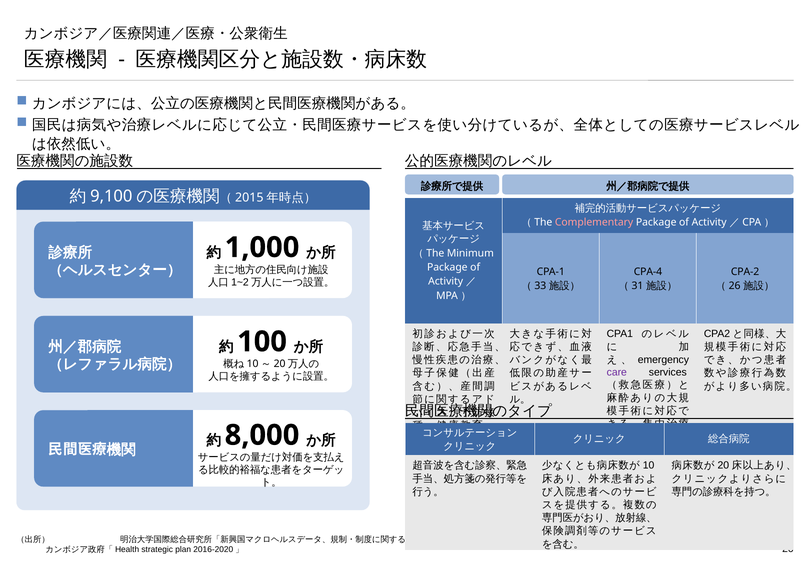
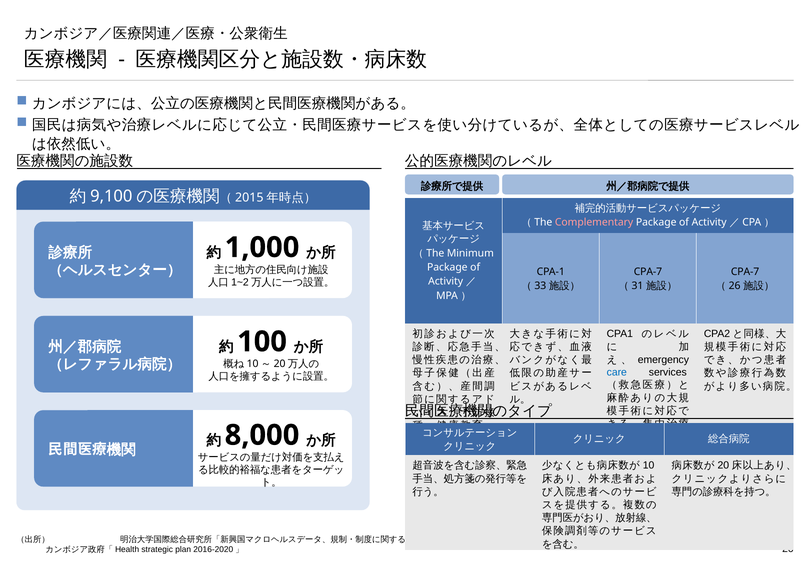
CPA-4 at (648, 272): CPA-4 -> CPA-7
CPA-2 at (745, 272): CPA-2 -> CPA-7
care colour: purple -> blue
